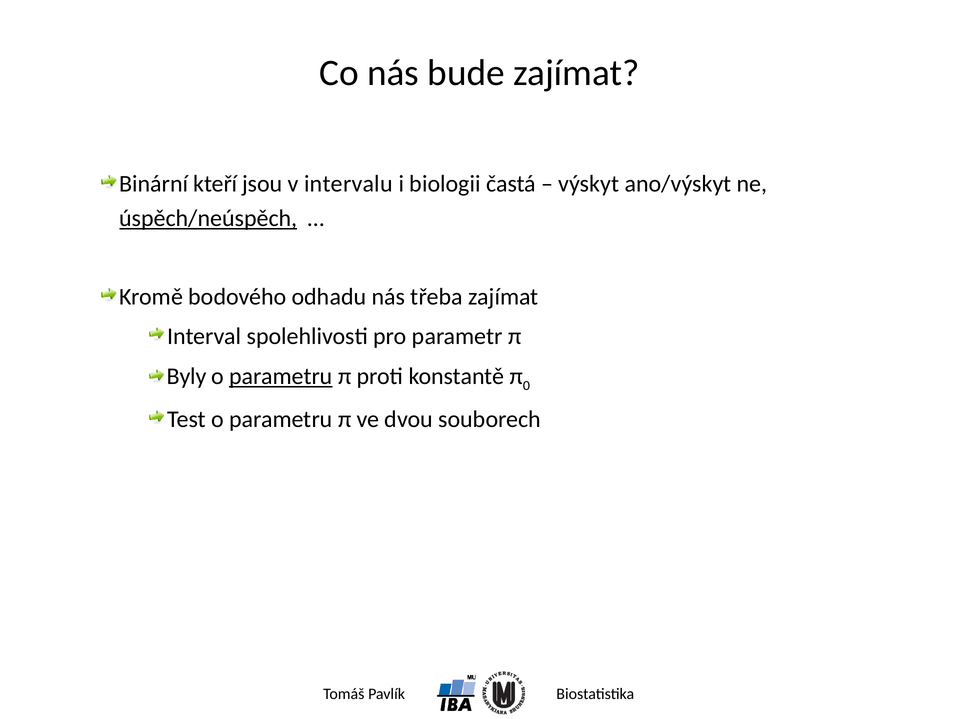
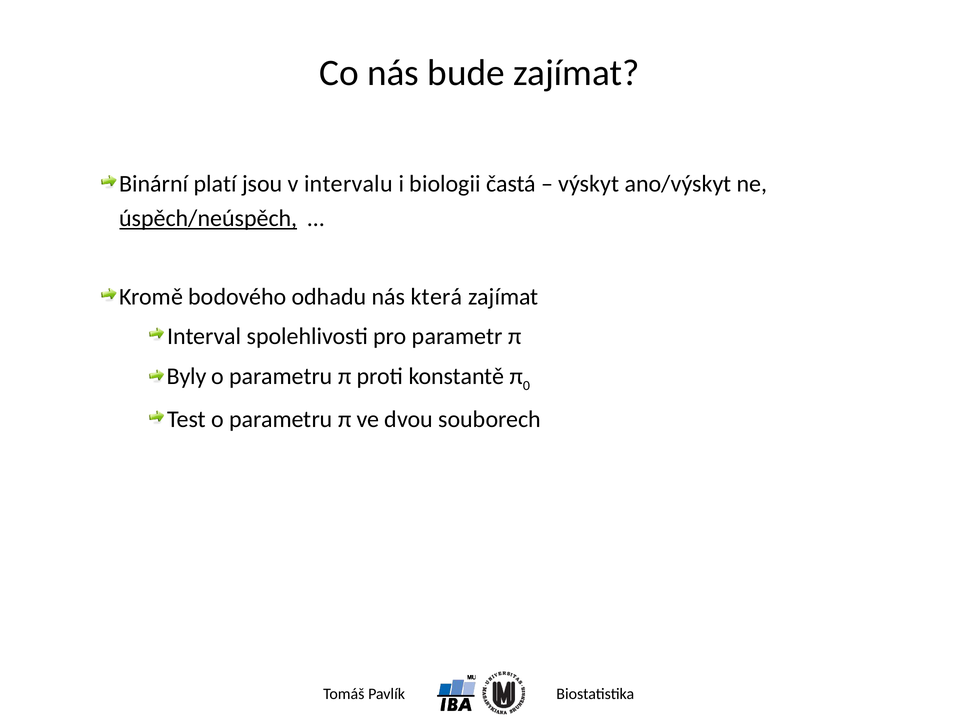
kteří: kteří -> platí
třeba: třeba -> která
parametru at (281, 376) underline: present -> none
